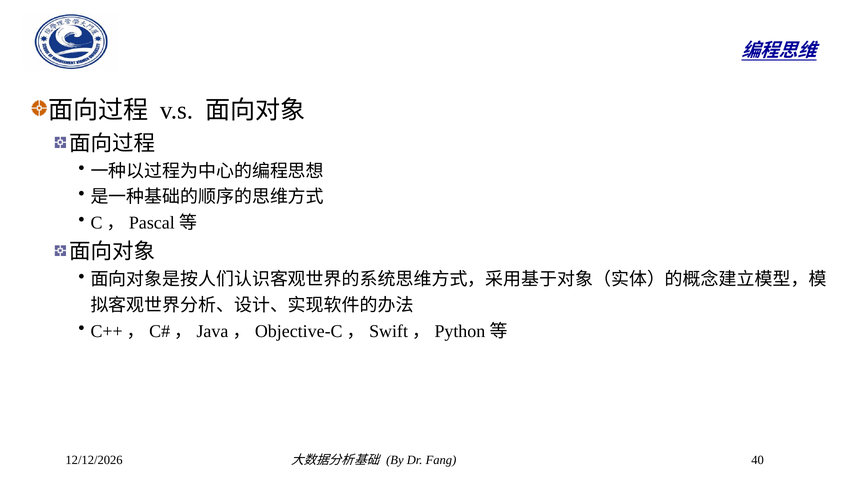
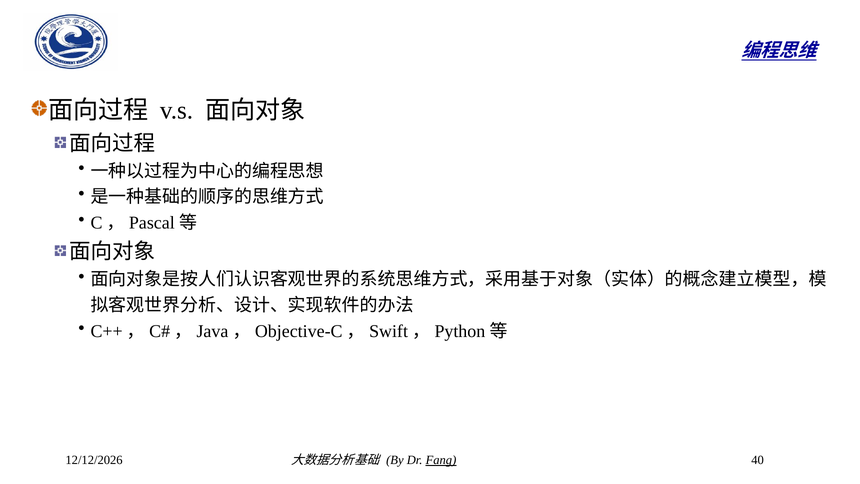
Fang underline: none -> present
